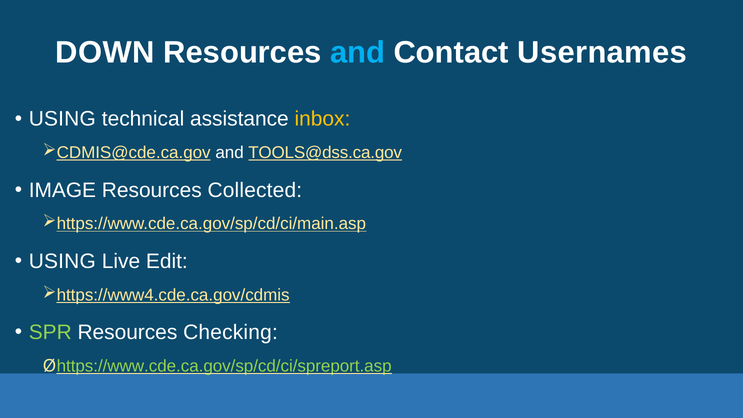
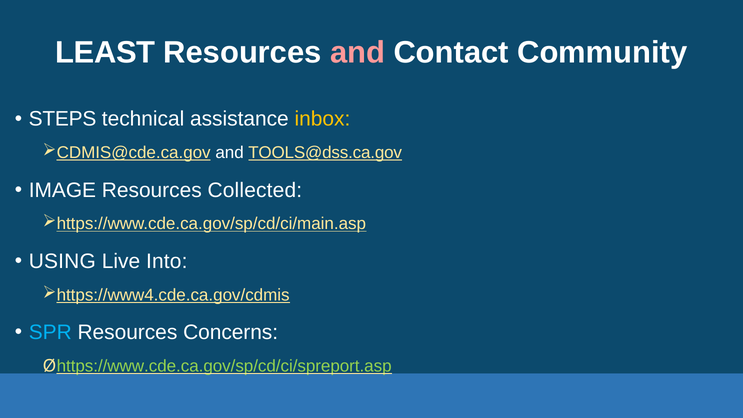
DOWN: DOWN -> LEAST
and at (358, 53) colour: light blue -> pink
Usernames: Usernames -> Community
USING at (62, 119): USING -> STEPS
Edit: Edit -> Into
SPR colour: light green -> light blue
Checking: Checking -> Concerns
